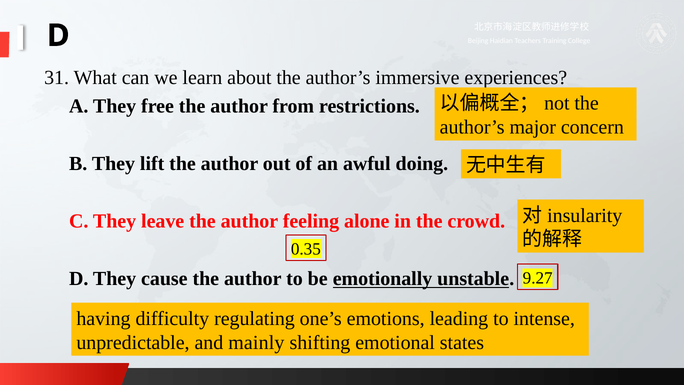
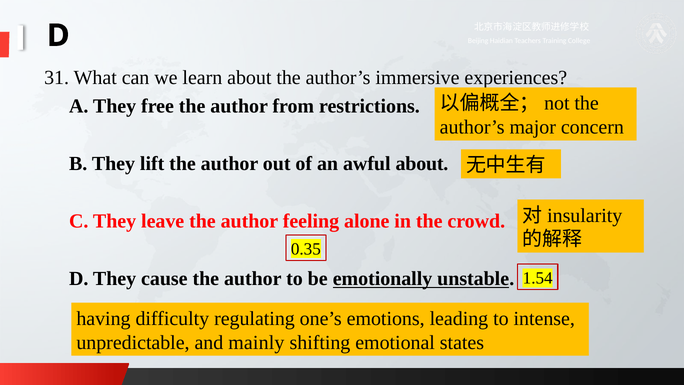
awful doing: doing -> about
9.27: 9.27 -> 1.54
